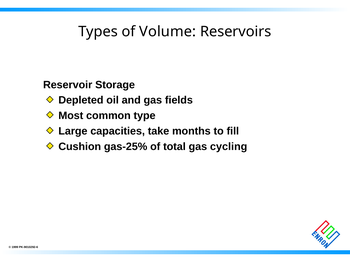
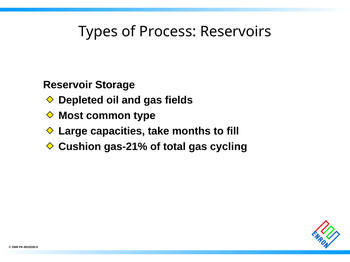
Volume: Volume -> Process
gas-25%: gas-25% -> gas-21%
